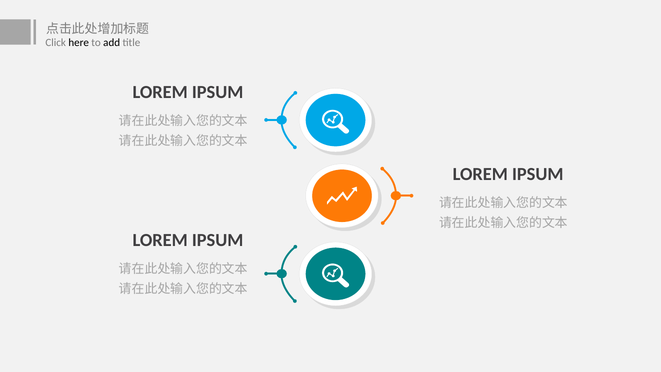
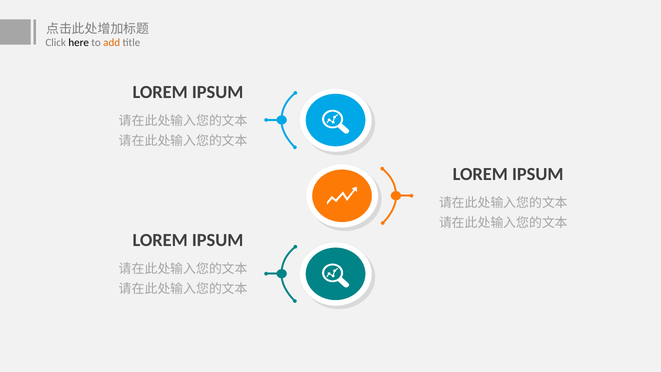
add colour: black -> orange
